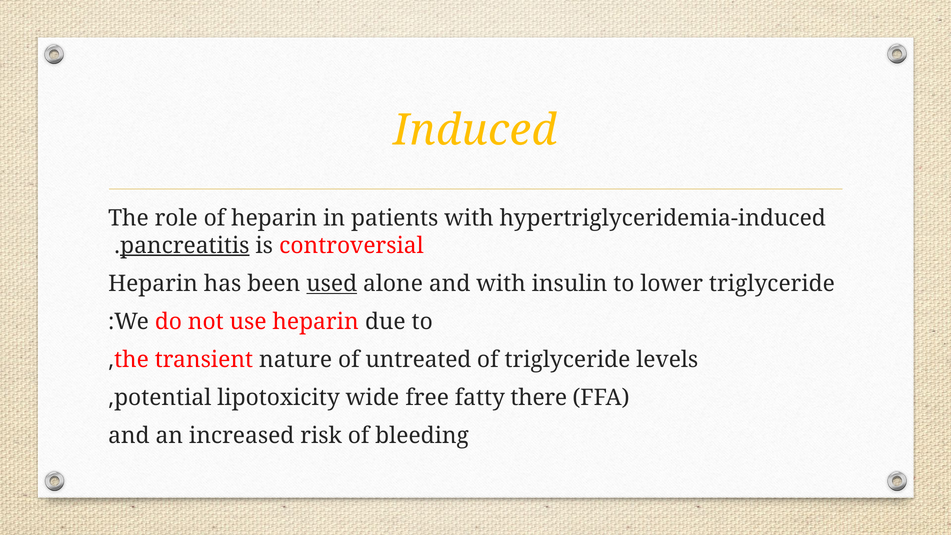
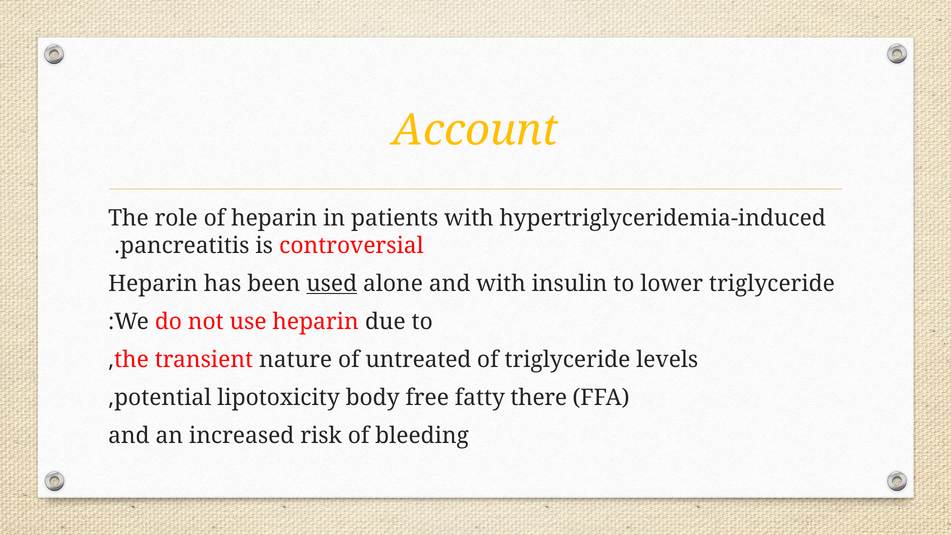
Induced: Induced -> Account
pancreatitis underline: present -> none
wide: wide -> body
